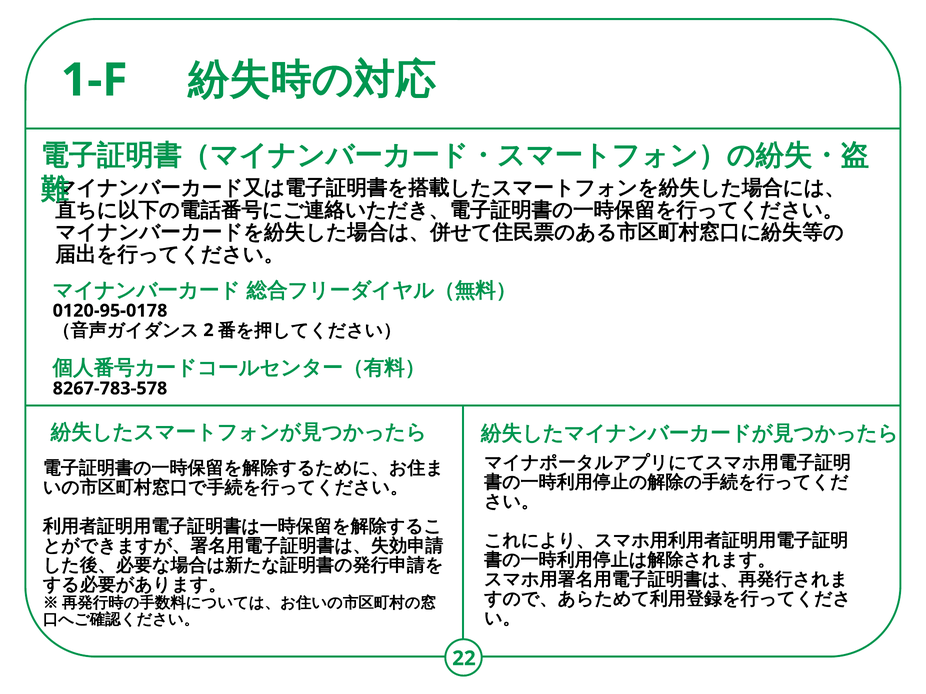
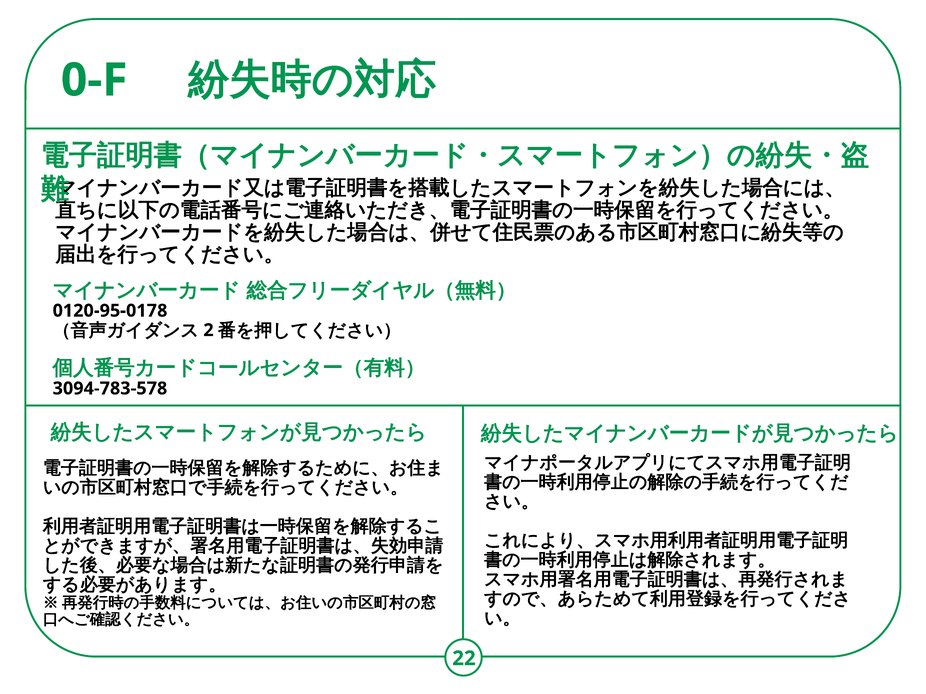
1-F: 1-F -> 0-F
8267-783-578: 8267-783-578 -> 3094-783-578
